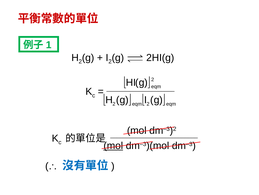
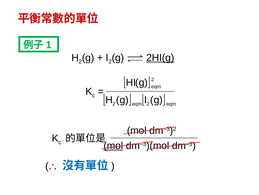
2HI(g underline: none -> present
